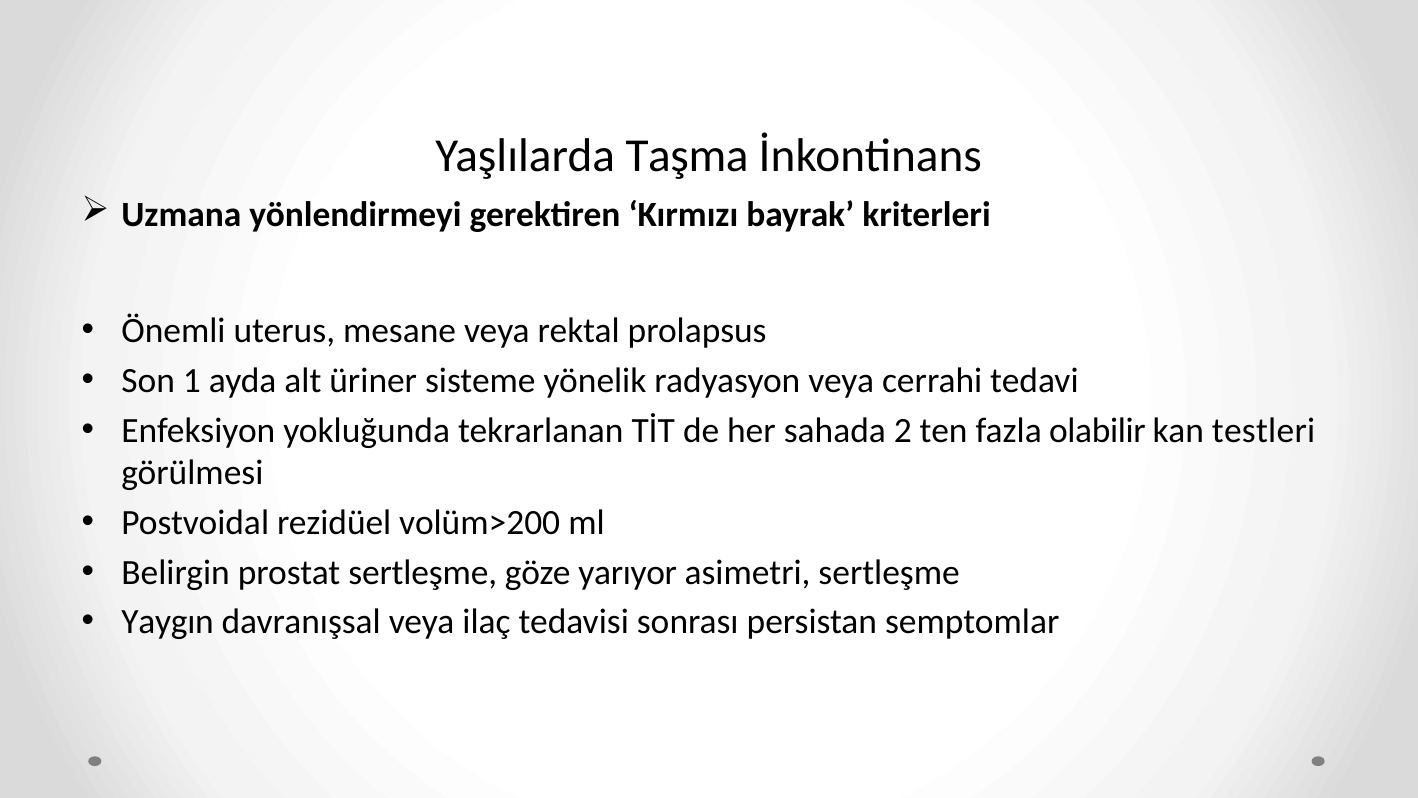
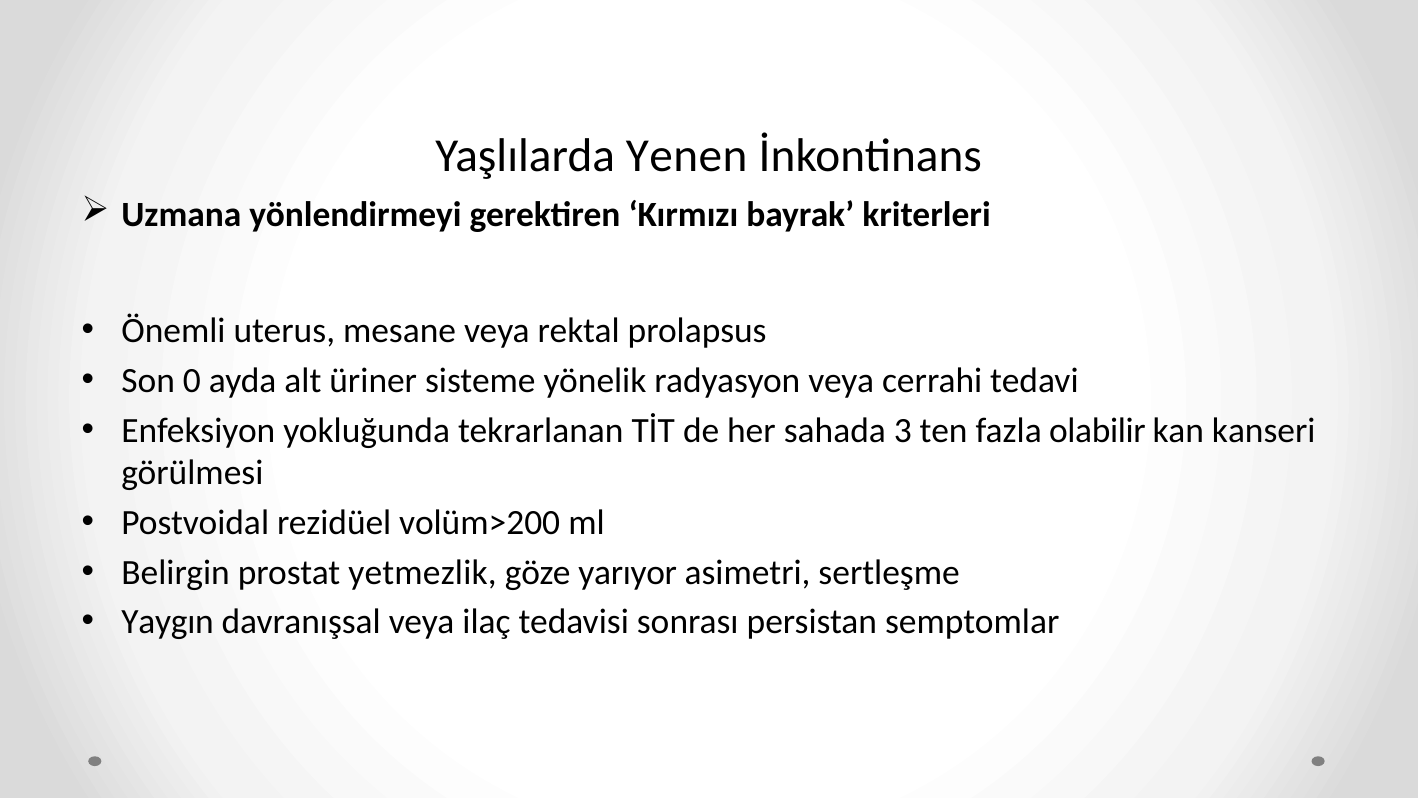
Taşma: Taşma -> Yenen
1: 1 -> 0
2: 2 -> 3
testleri: testleri -> kanseri
prostat sertleşme: sertleşme -> yetmezlik
